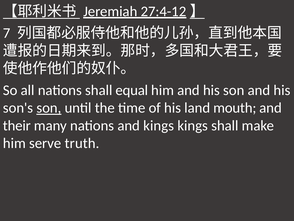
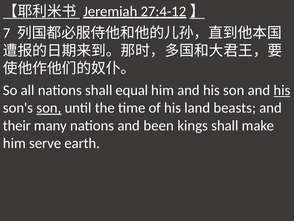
his at (282, 90) underline: none -> present
mouth: mouth -> beasts
and kings: kings -> been
truth: truth -> earth
